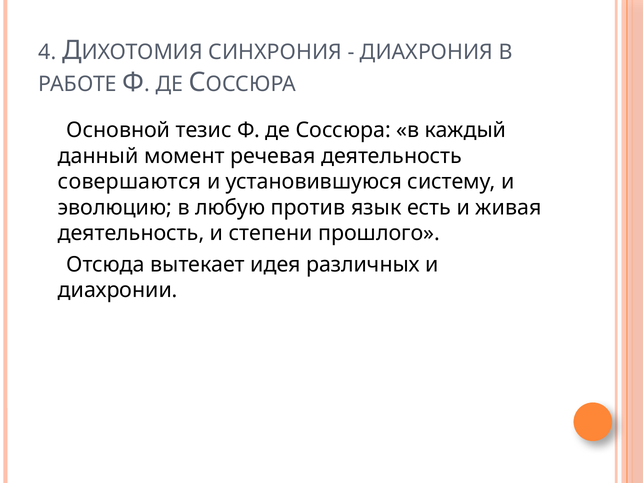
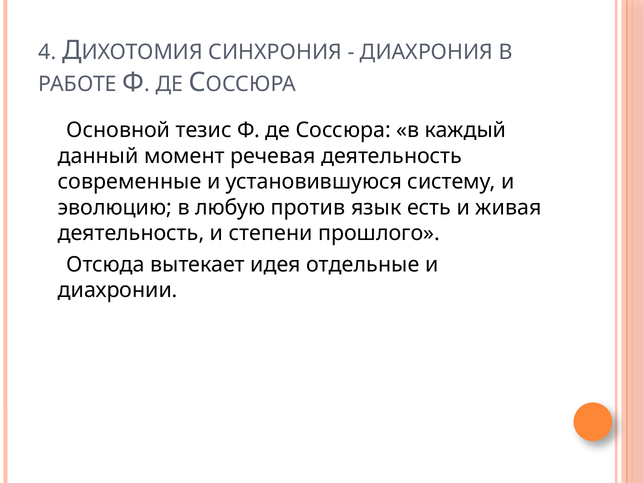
совершаются: совершаются -> современные
различных: различных -> отдельные
